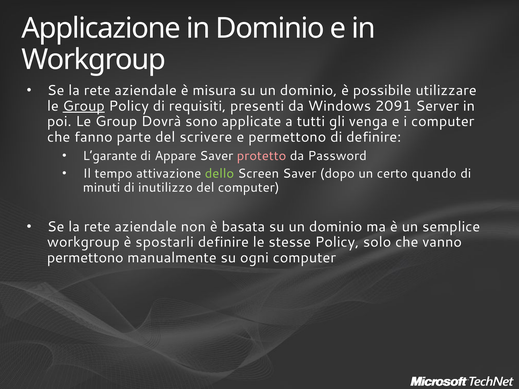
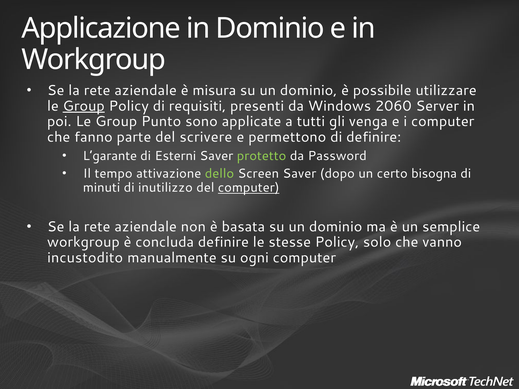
2091: 2091 -> 2060
Dovrà: Dovrà -> Punto
Appare: Appare -> Esterni
protetto colour: pink -> light green
quando: quando -> bisogna
computer at (249, 188) underline: none -> present
spostarli: spostarli -> concluda
permettono at (85, 258): permettono -> incustodito
